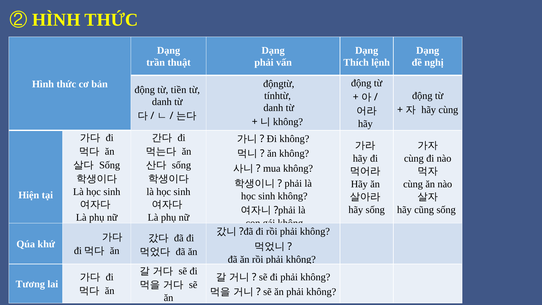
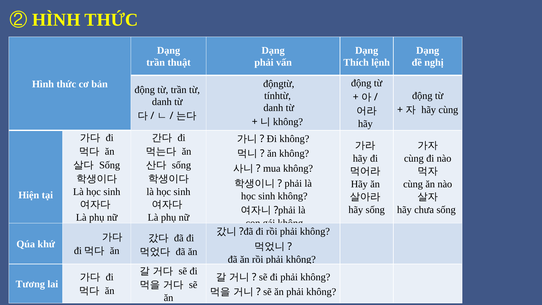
từ tiền: tiền -> trần
cũng: cũng -> chưa
